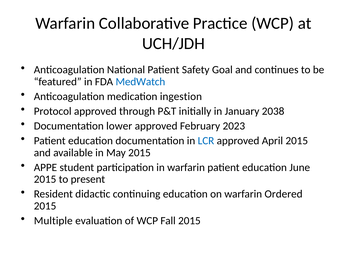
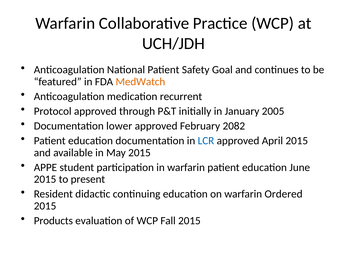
MedWatch colour: blue -> orange
ingestion: ingestion -> recurrent
2038: 2038 -> 2005
2023: 2023 -> 2082
Multiple: Multiple -> Products
